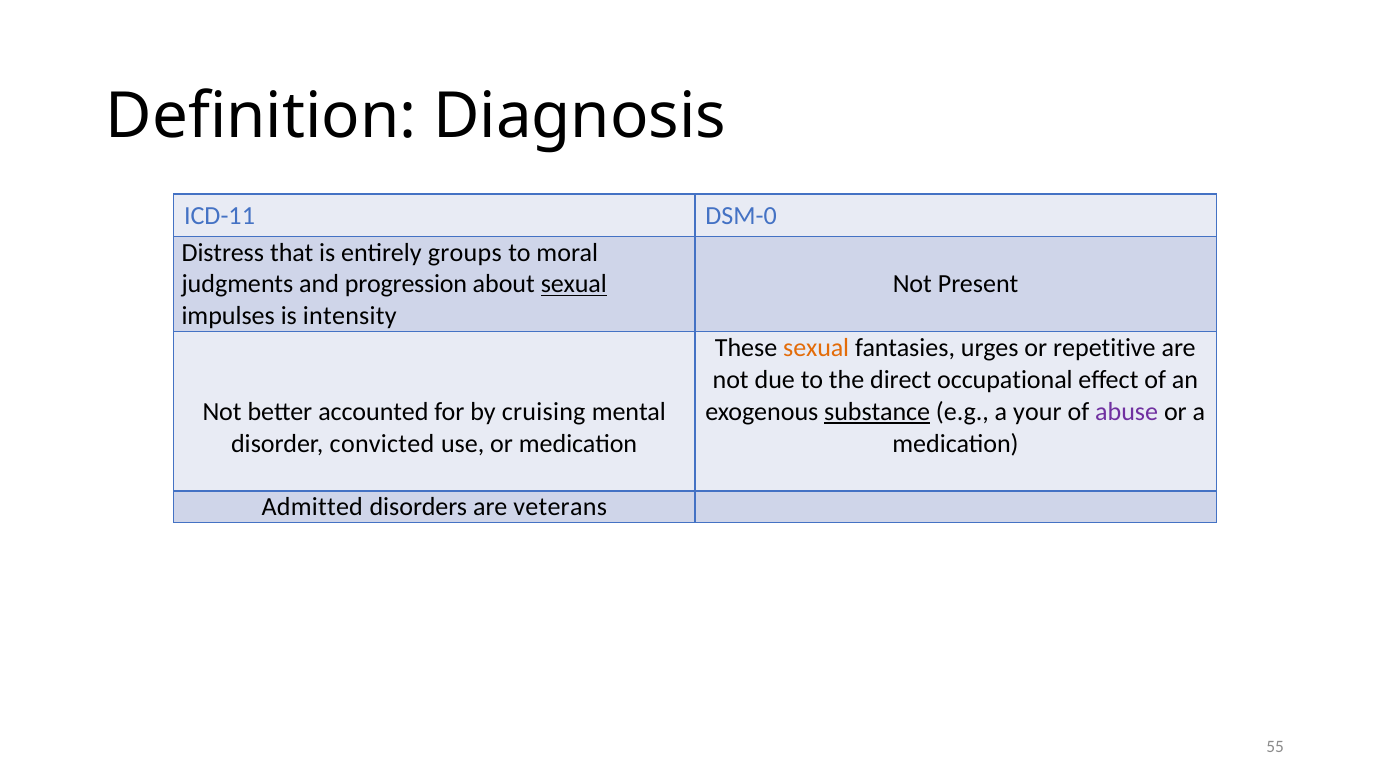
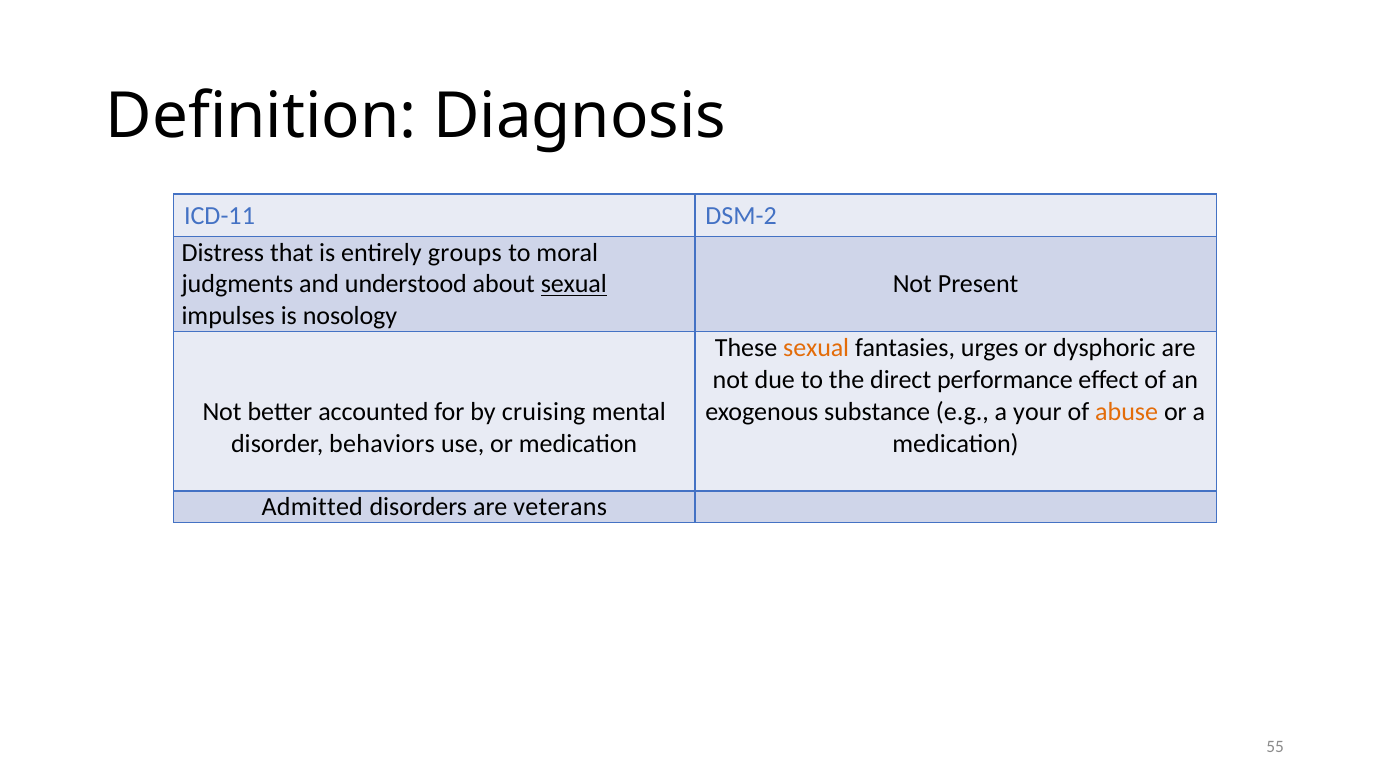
DSM-0: DSM-0 -> DSM-2
progression: progression -> understood
intensity: intensity -> nosology
repetitive: repetitive -> dysphoric
occupational: occupational -> performance
substance underline: present -> none
abuse colour: purple -> orange
convicted: convicted -> behaviors
